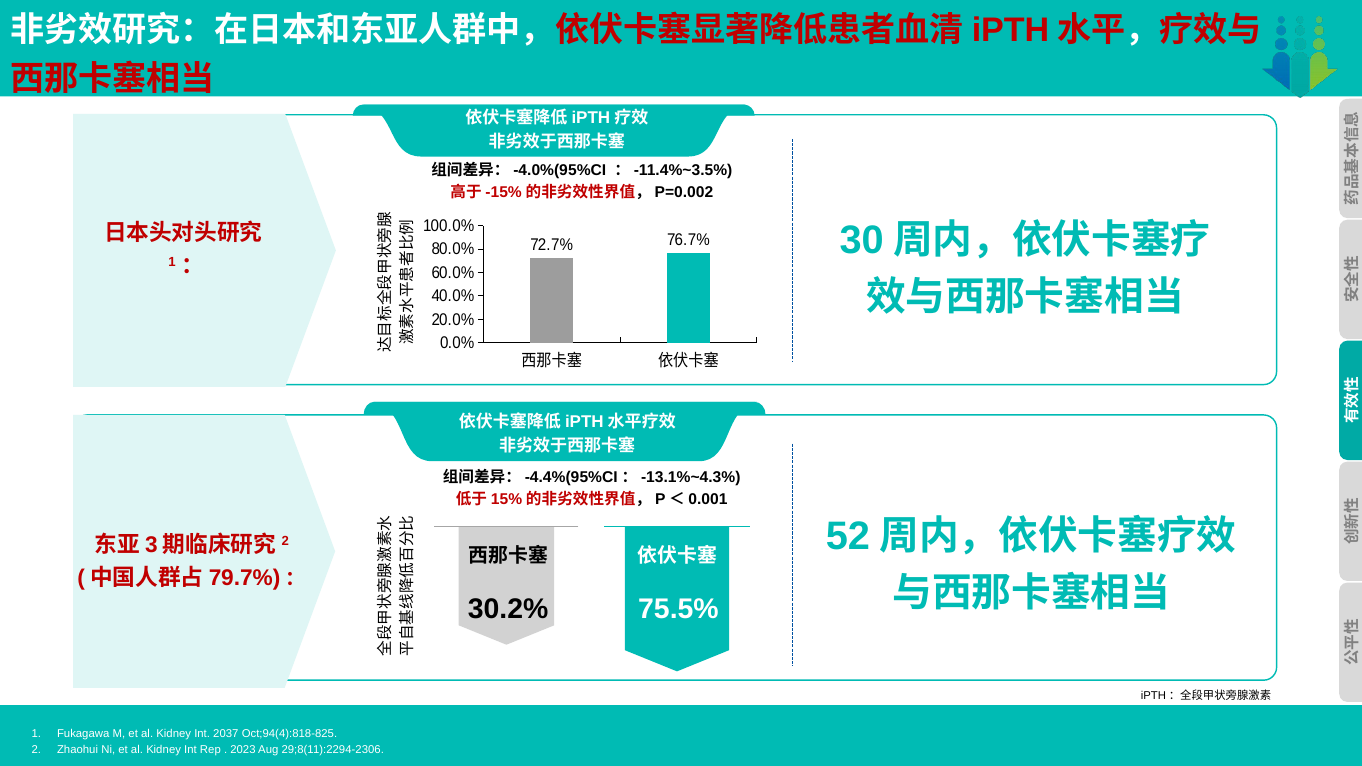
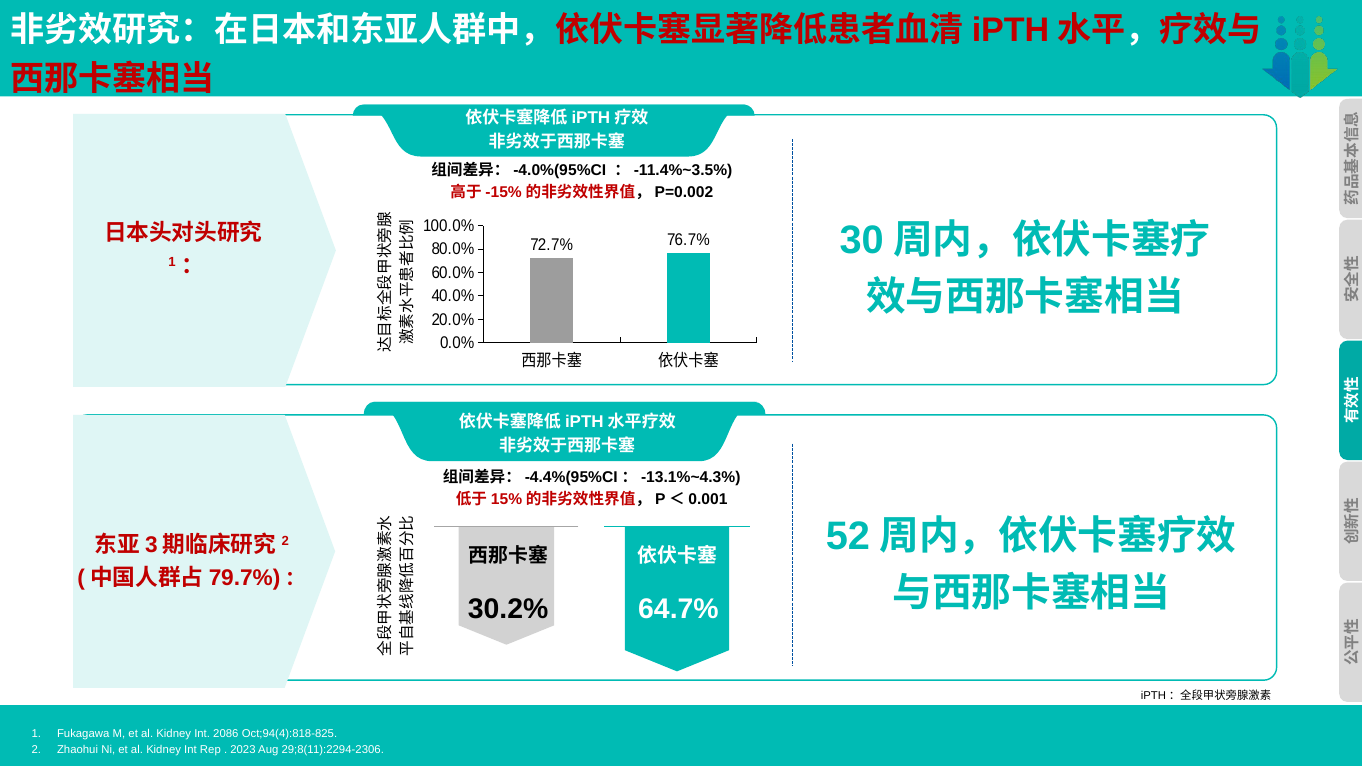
75.5%: 75.5% -> 64.7%
2037: 2037 -> 2086
